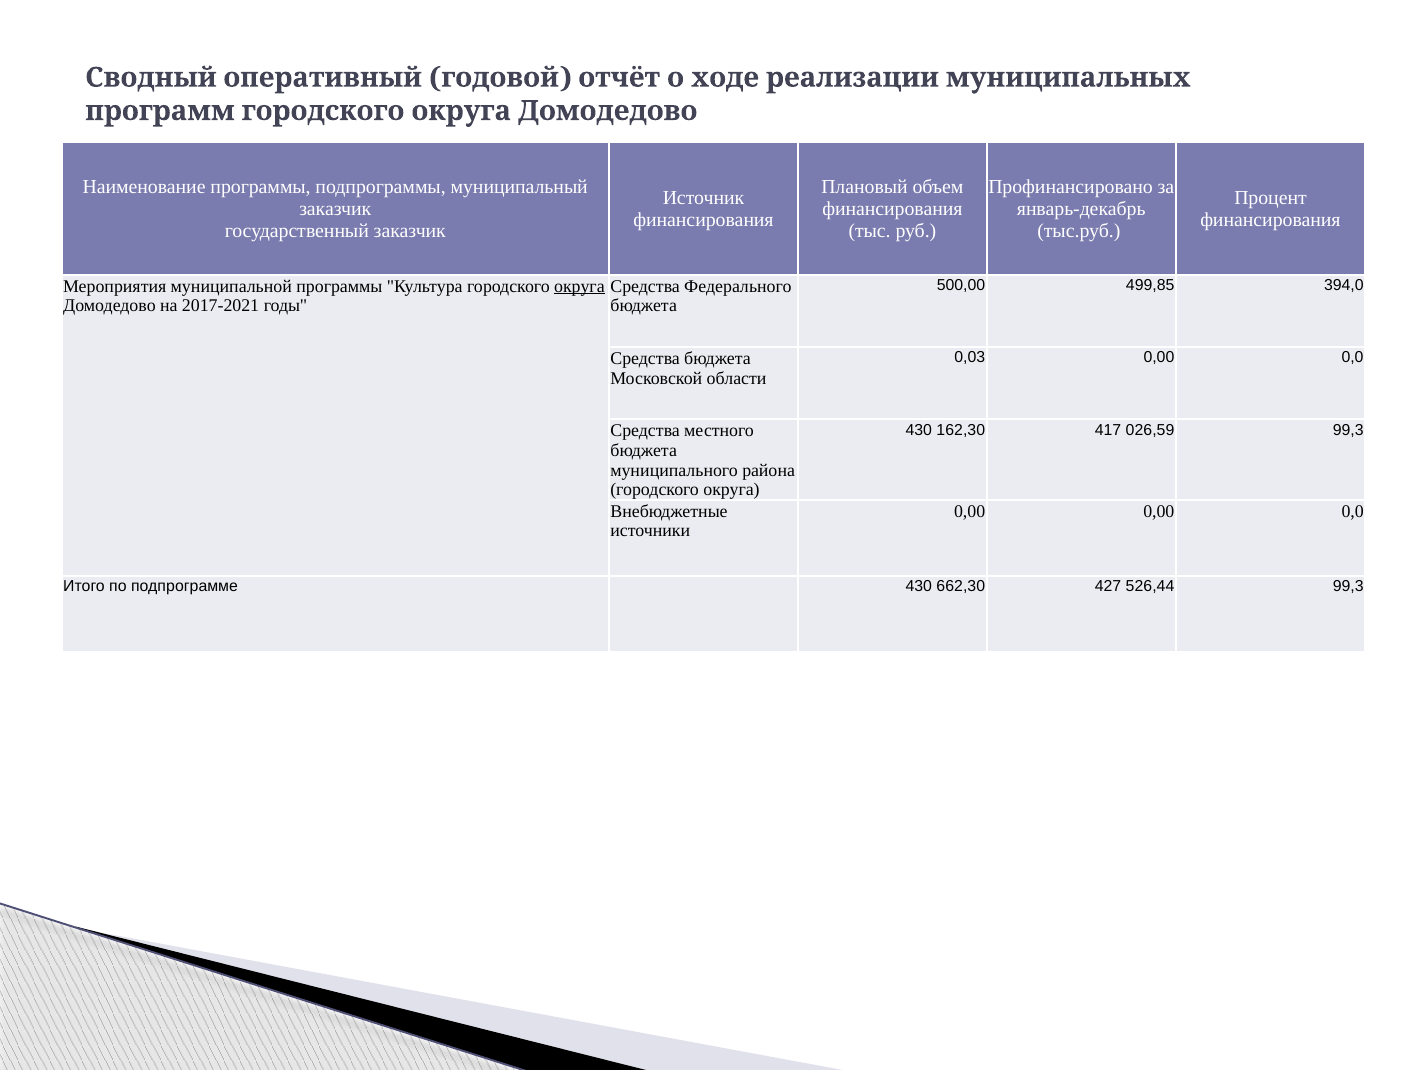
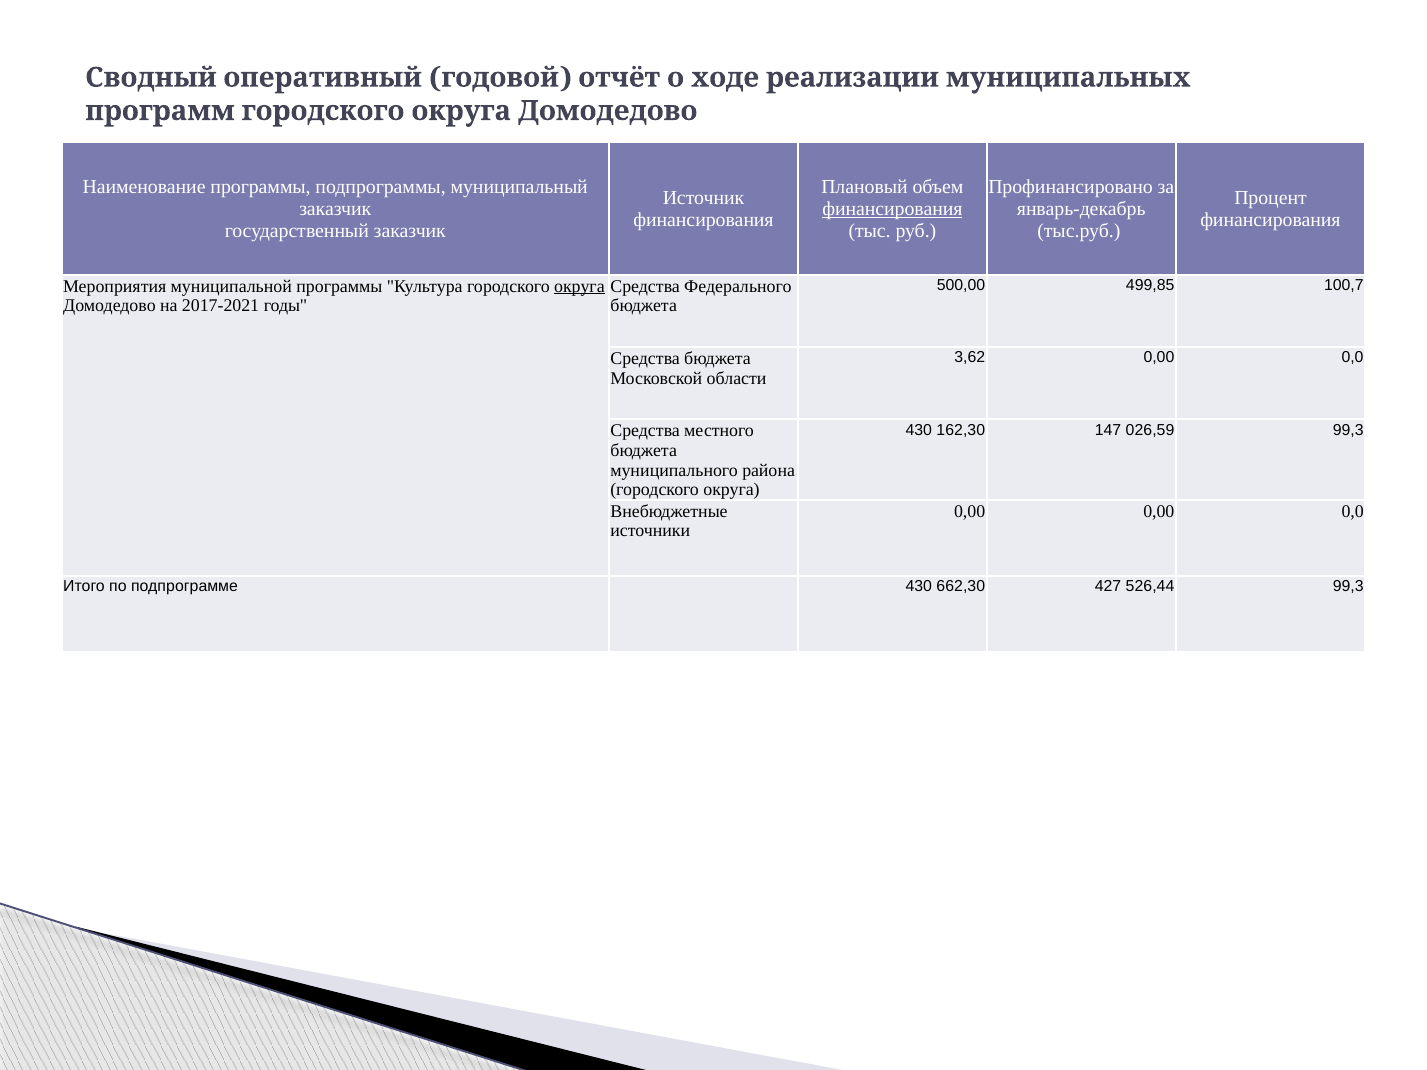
финансирования at (892, 209) underline: none -> present
394,0: 394,0 -> 100,7
0,03: 0,03 -> 3,62
417: 417 -> 147
